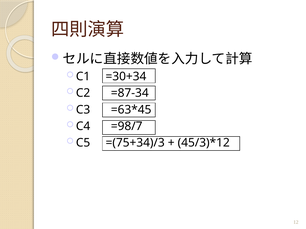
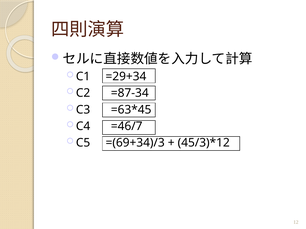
=30+34: =30+34 -> =29+34
=98/7: =98/7 -> =46/7
=(75+34)/3: =(75+34)/3 -> =(69+34)/3
